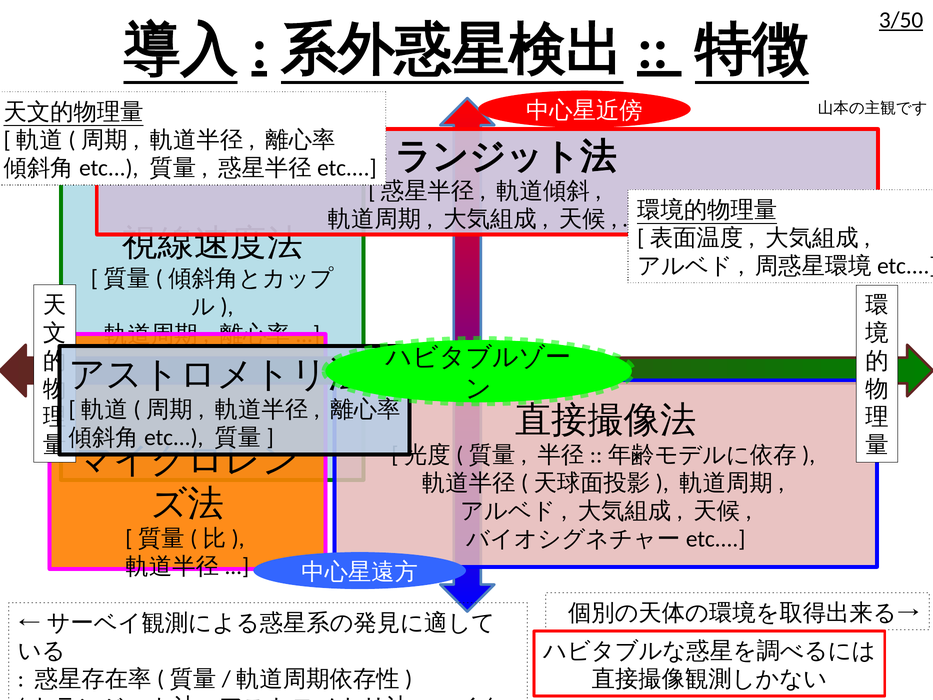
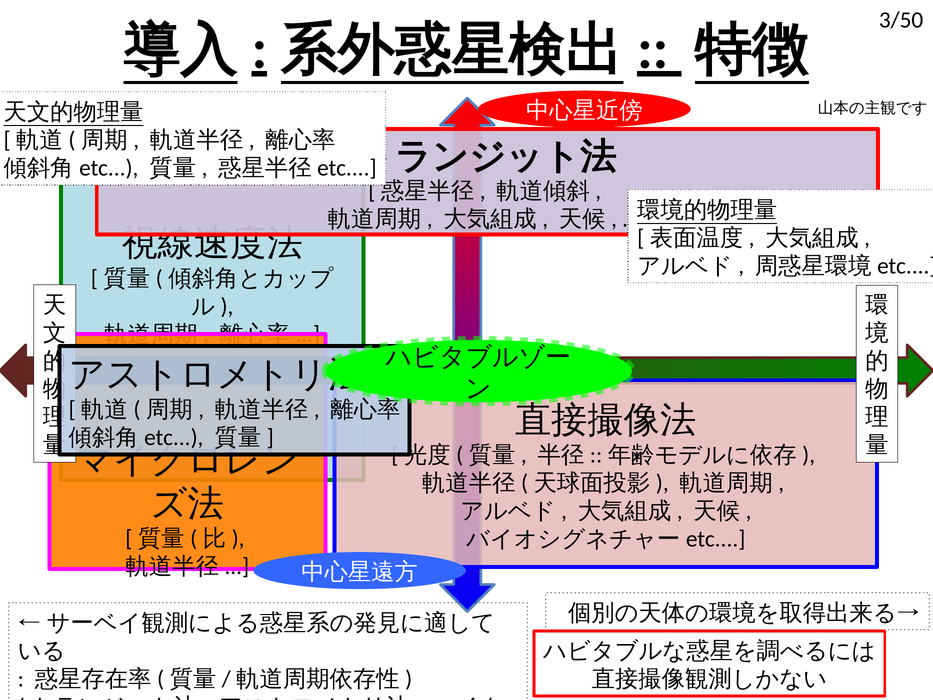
3/50 underline: present -> none
